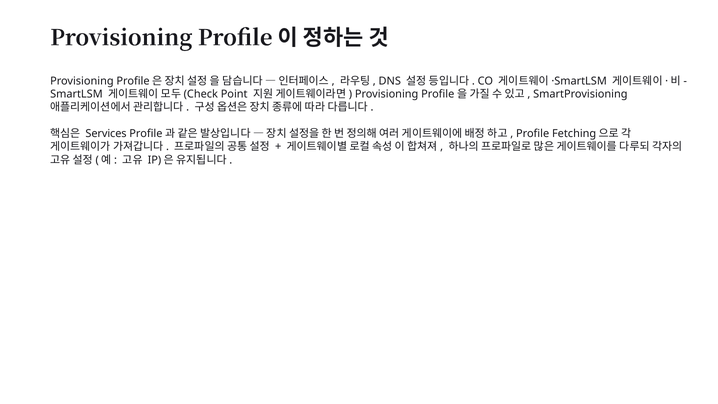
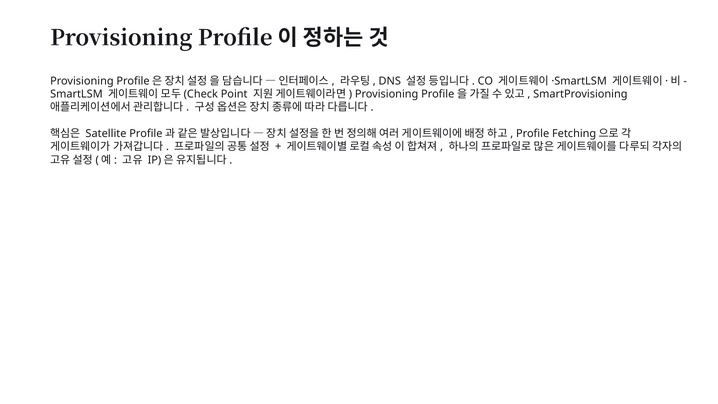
Services: Services -> Satellite
